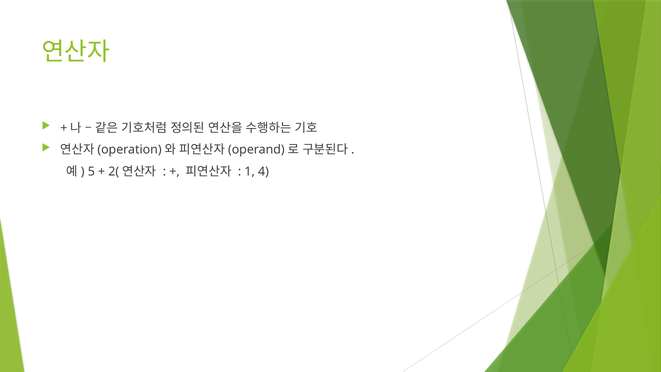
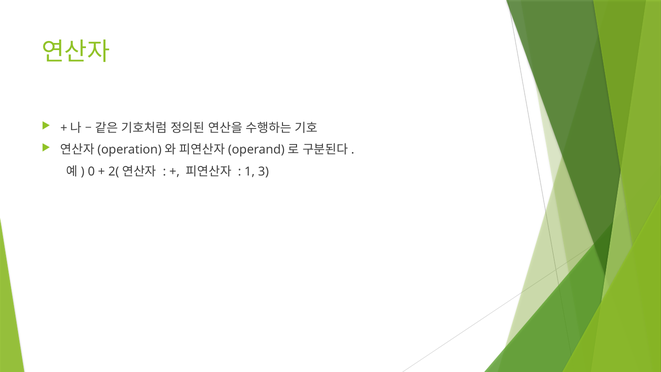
5: 5 -> 0
4: 4 -> 3
